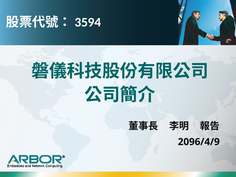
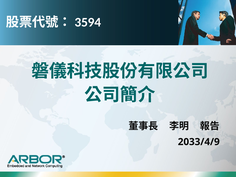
2096/4/9: 2096/4/9 -> 2033/4/9
